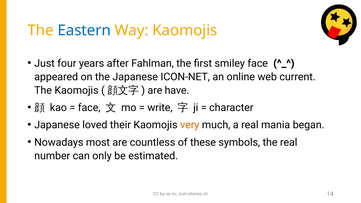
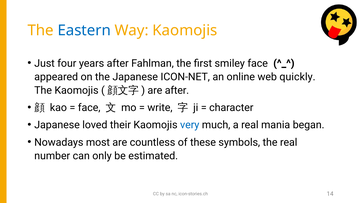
current: current -> quickly
are have: have -> after
very colour: orange -> blue
